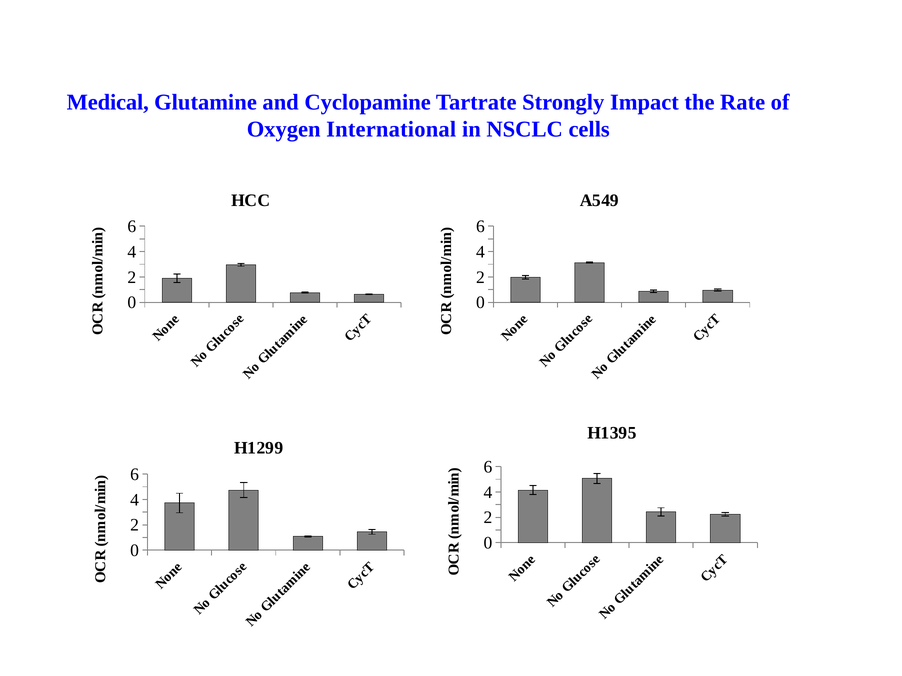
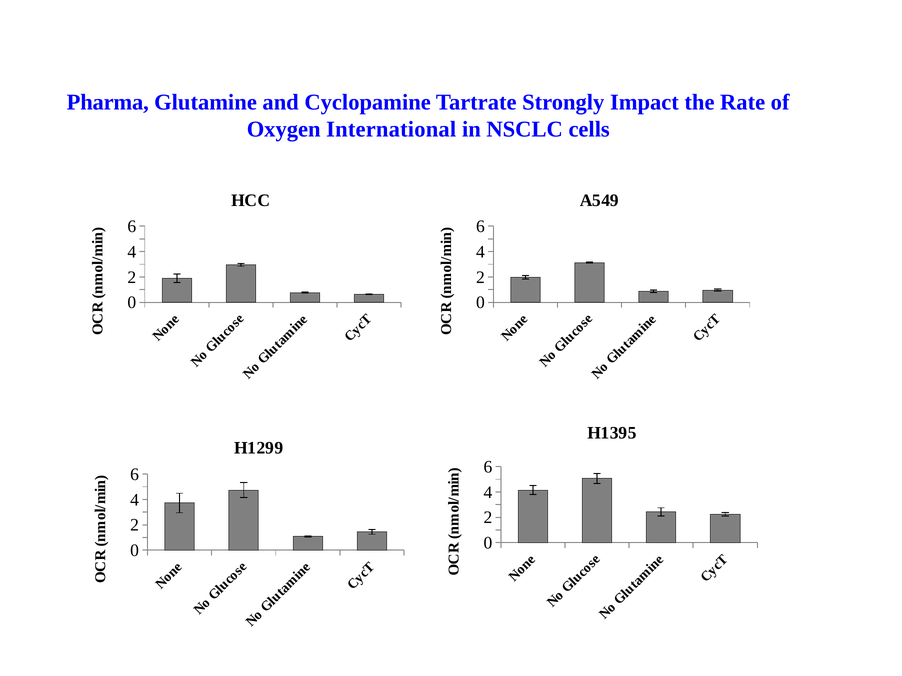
Medical: Medical -> Pharma
